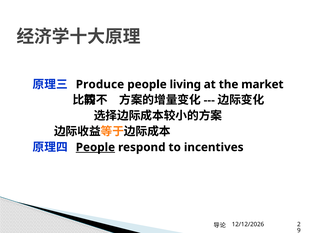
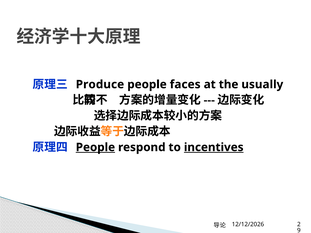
living: living -> faces
market: market -> usually
incentives underline: none -> present
